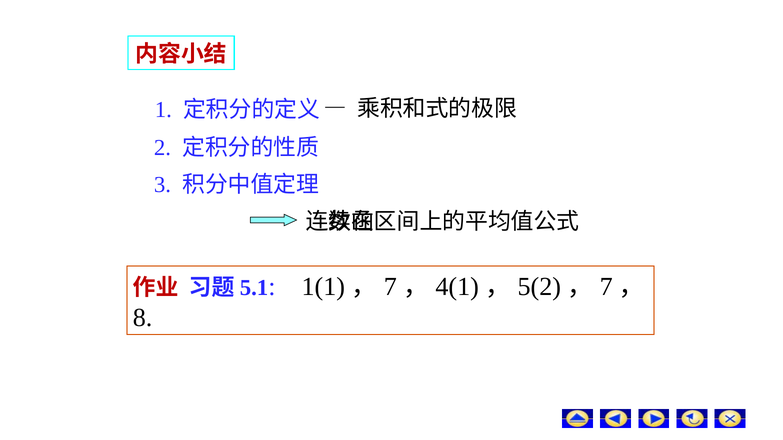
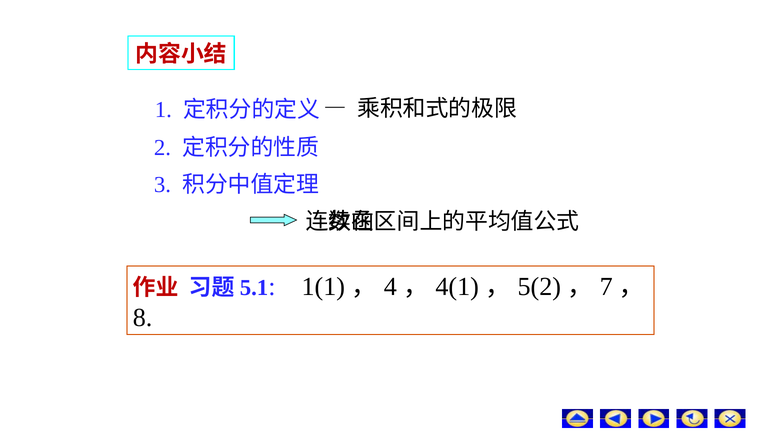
7 at (390, 287): 7 -> 4
